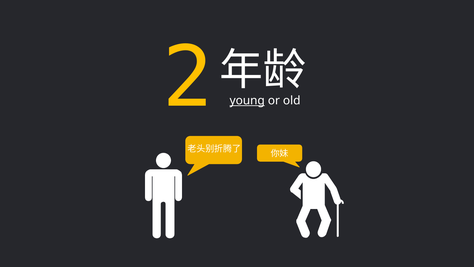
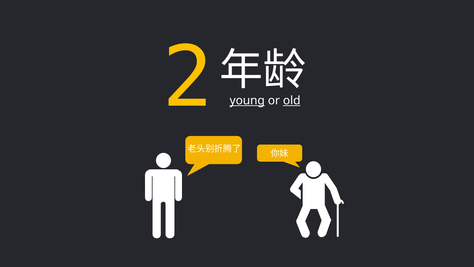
old underline: none -> present
